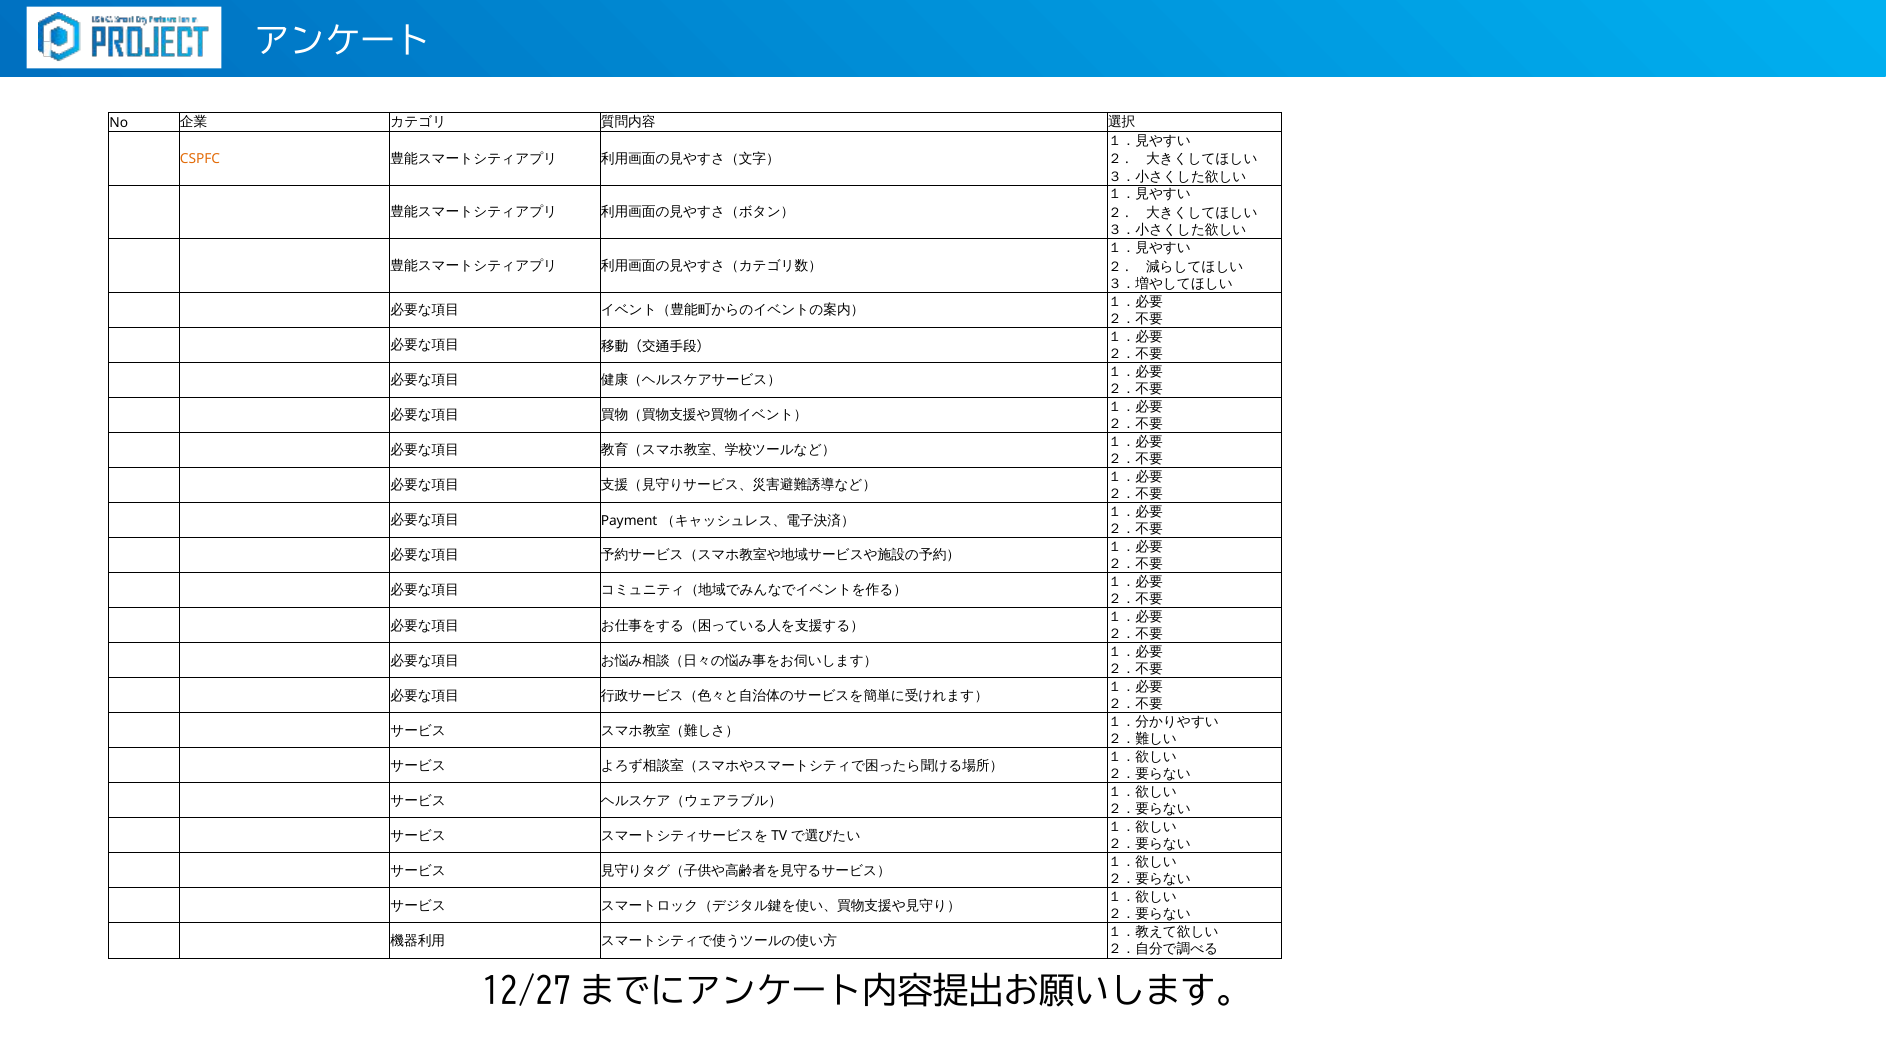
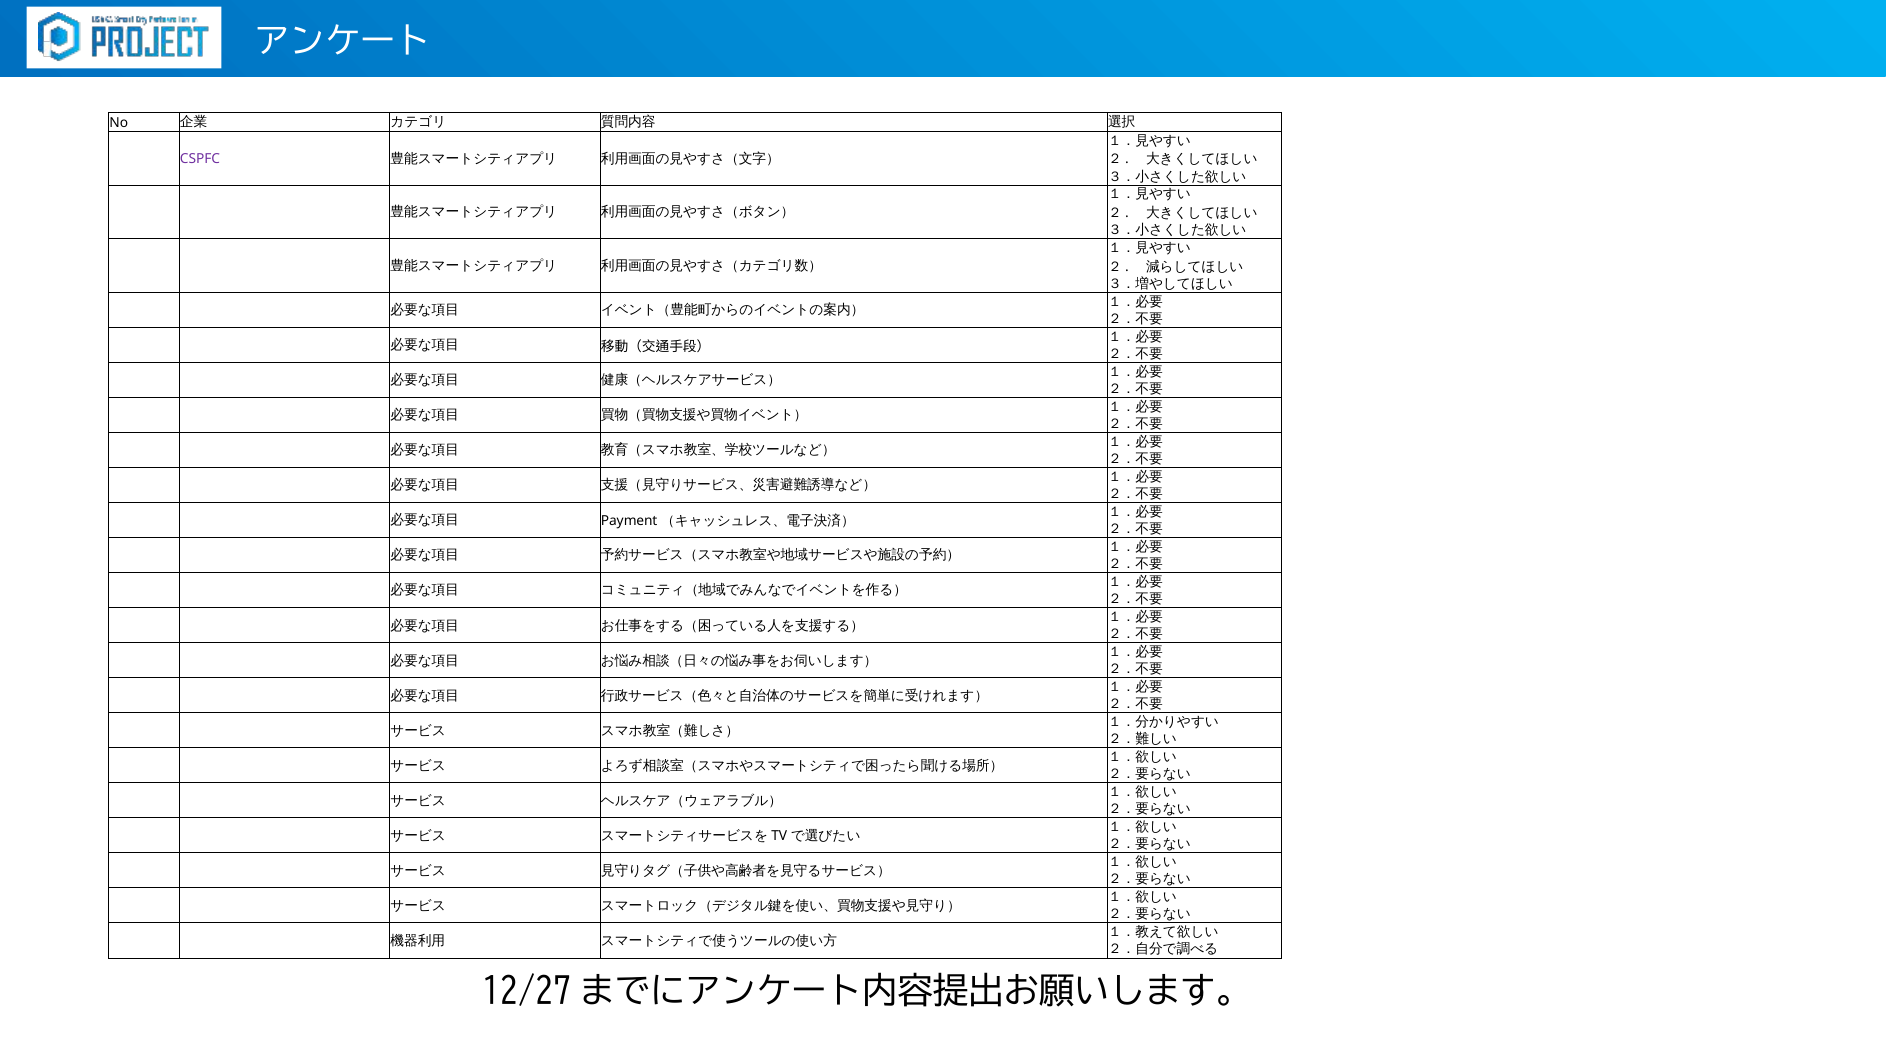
CSPFC colour: orange -> purple
